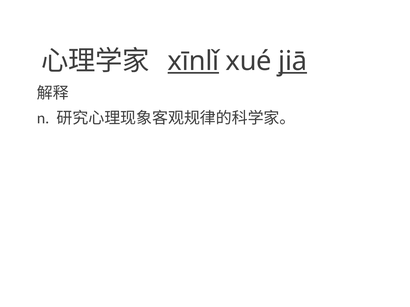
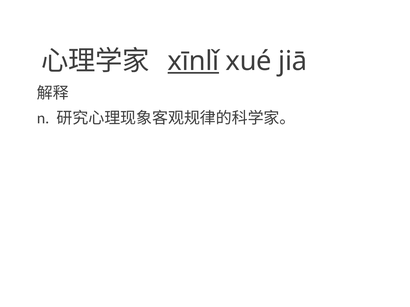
jiā underline: present -> none
